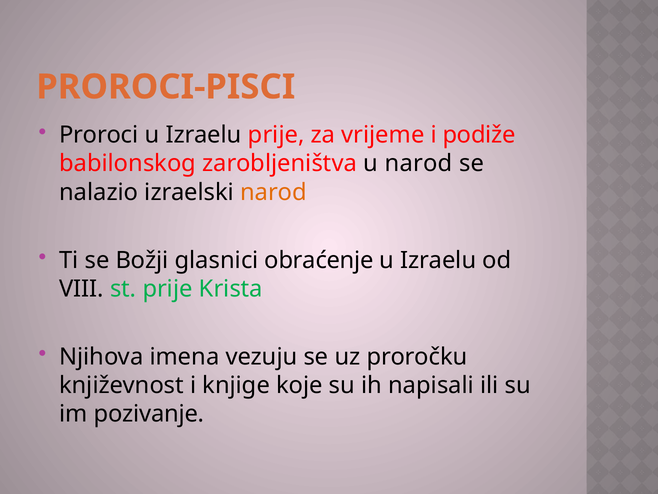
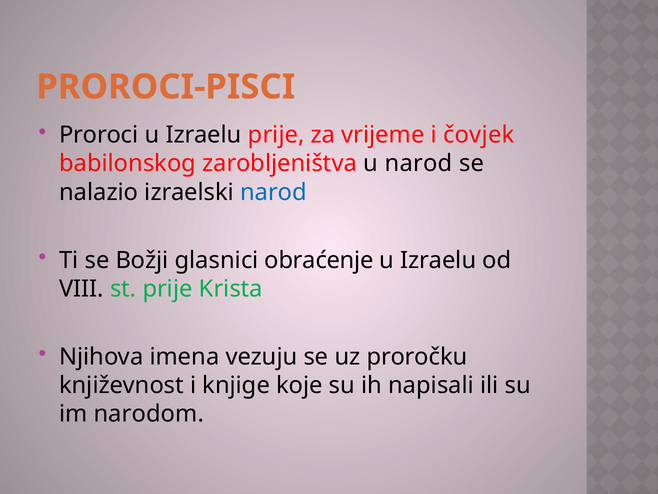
podiže: podiže -> čovjek
narod at (273, 192) colour: orange -> blue
pozivanje: pozivanje -> narodom
